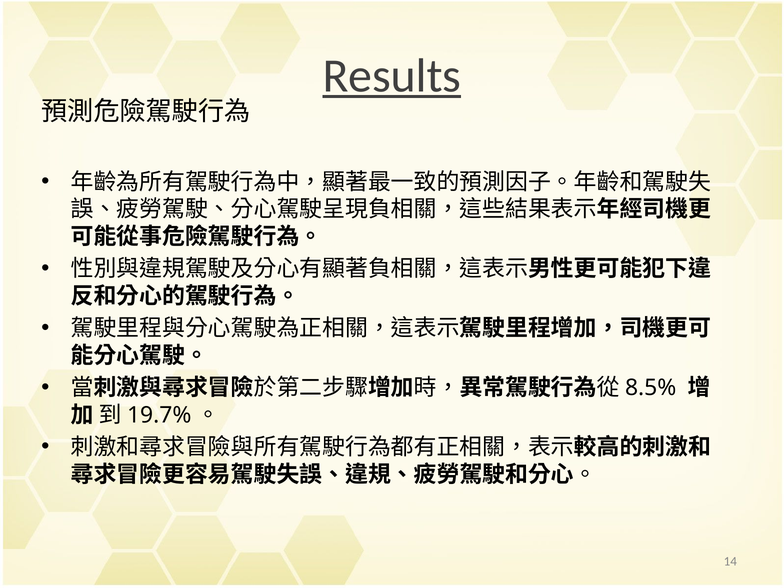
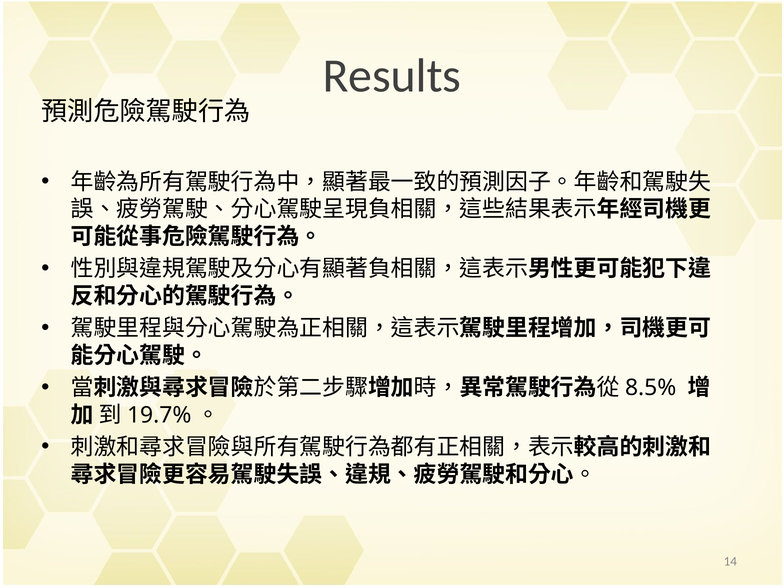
Results underline: present -> none
